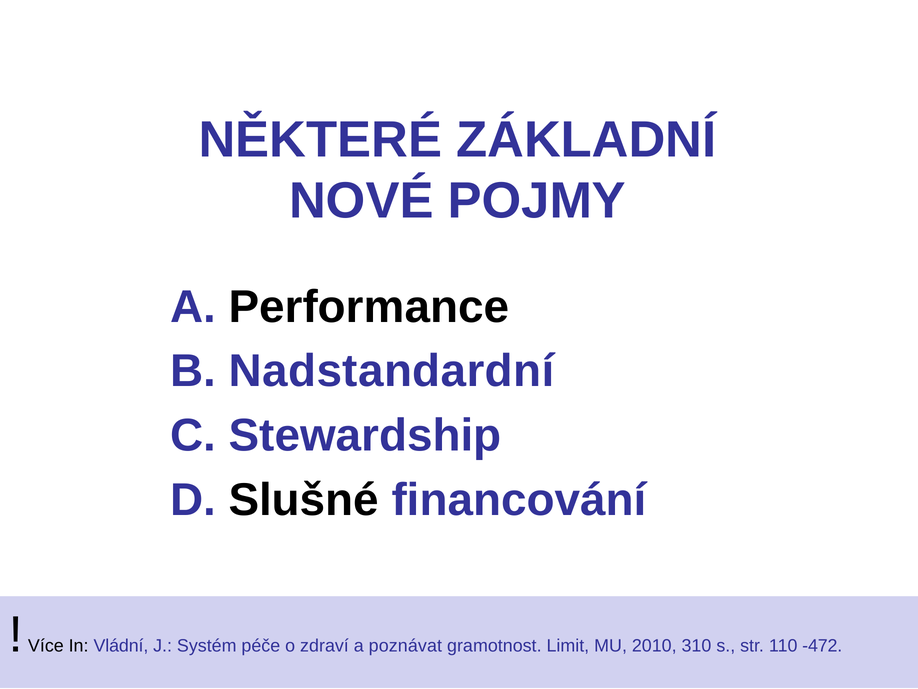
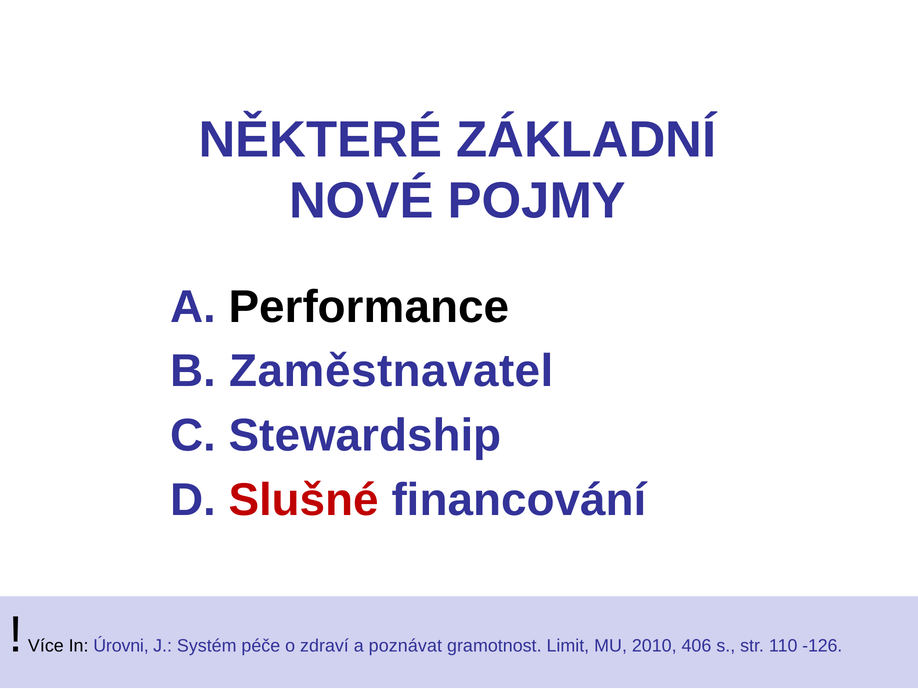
Nadstandardní: Nadstandardní -> Zaměstnavatel
Slušné colour: black -> red
Vládní: Vládní -> Úrovni
310: 310 -> 406
-472: -472 -> -126
